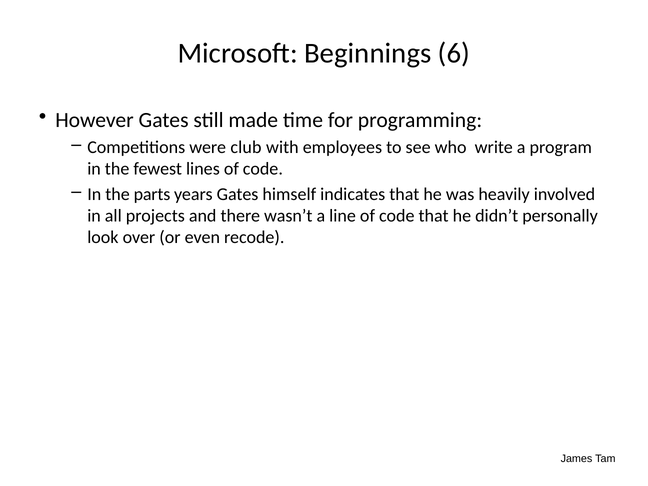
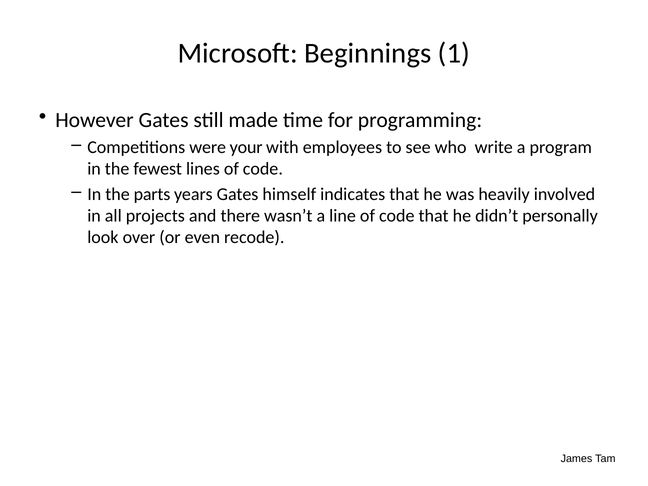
6: 6 -> 1
club: club -> your
